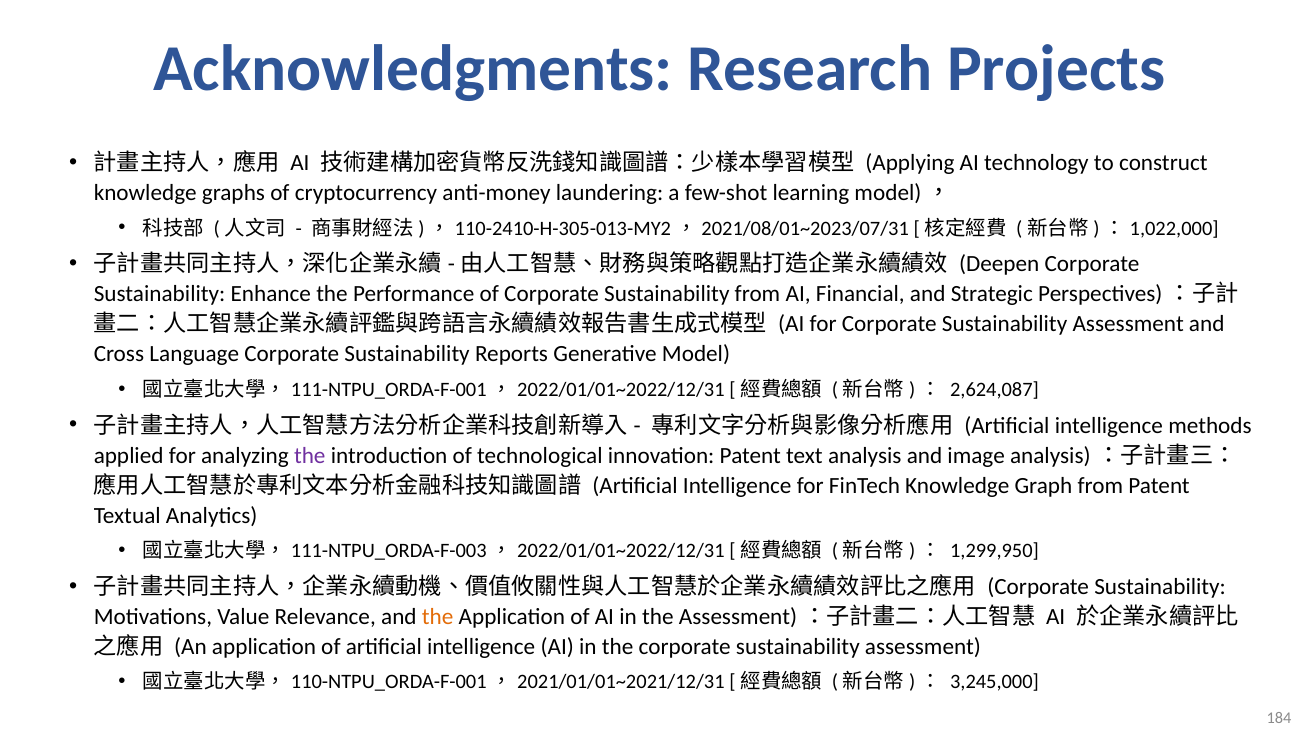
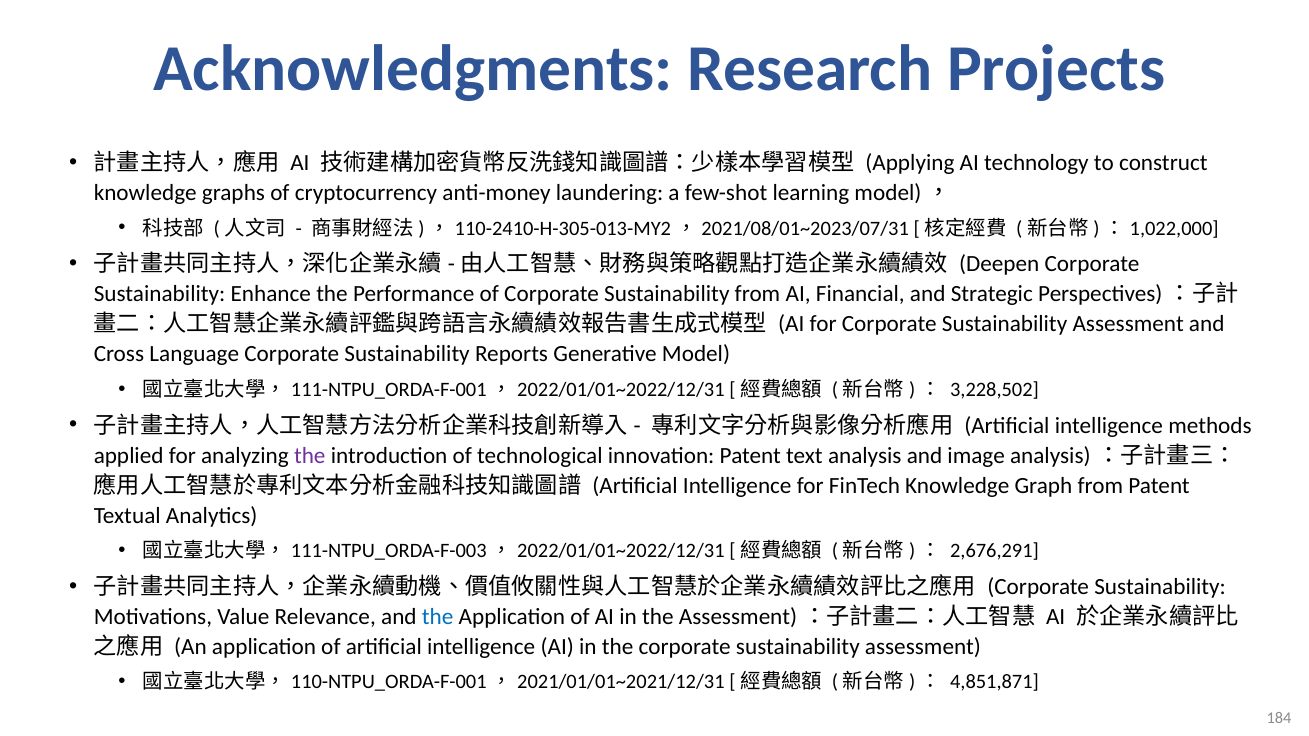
2,624,087: 2,624,087 -> 3,228,502
1,299,950: 1,299,950 -> 2,676,291
the at (438, 617) colour: orange -> blue
3,245,000: 3,245,000 -> 4,851,871
